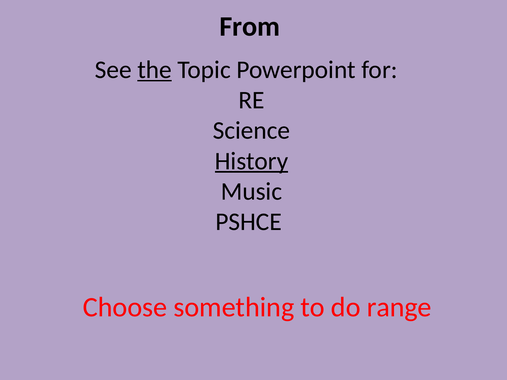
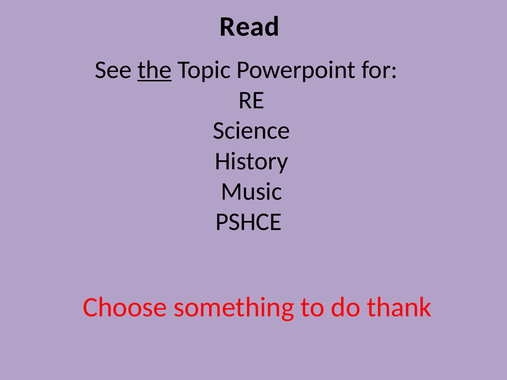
From: From -> Read
History underline: present -> none
range: range -> thank
